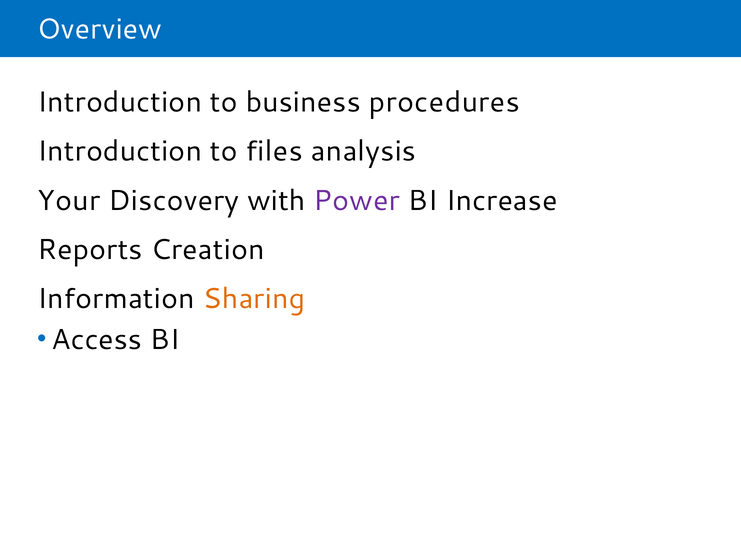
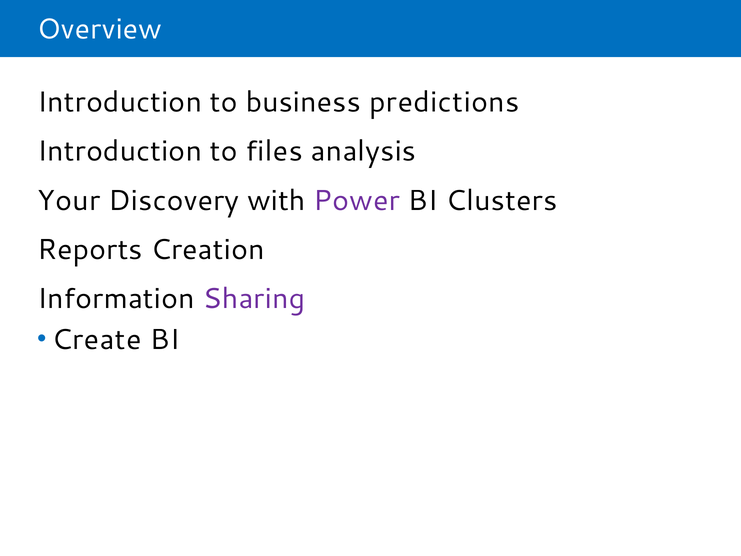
procedures: procedures -> predictions
Increase: Increase -> Clusters
Sharing colour: orange -> purple
Access: Access -> Create
